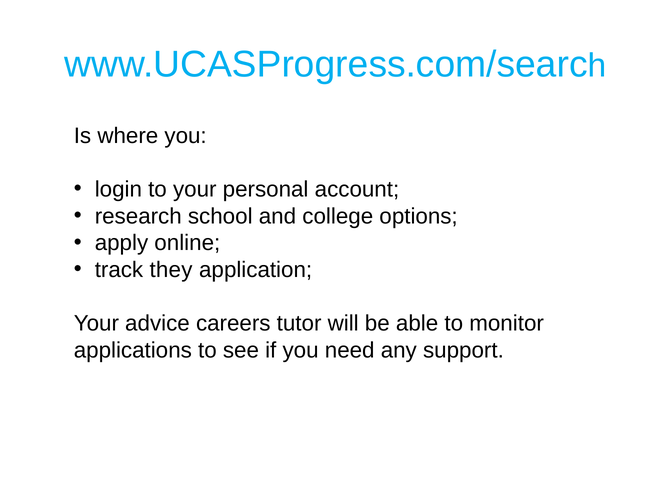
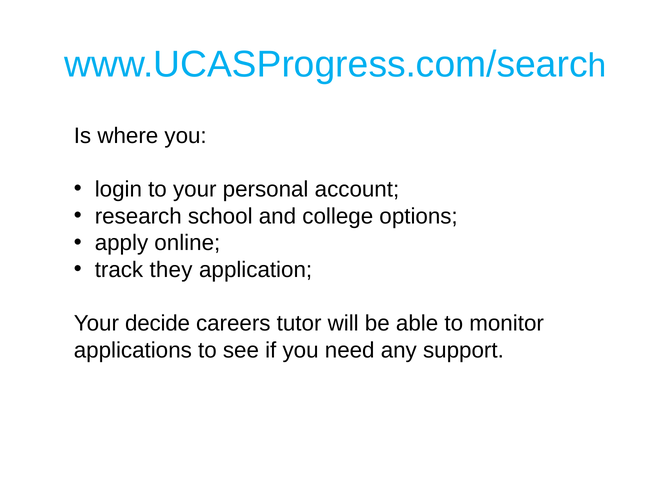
advice: advice -> decide
